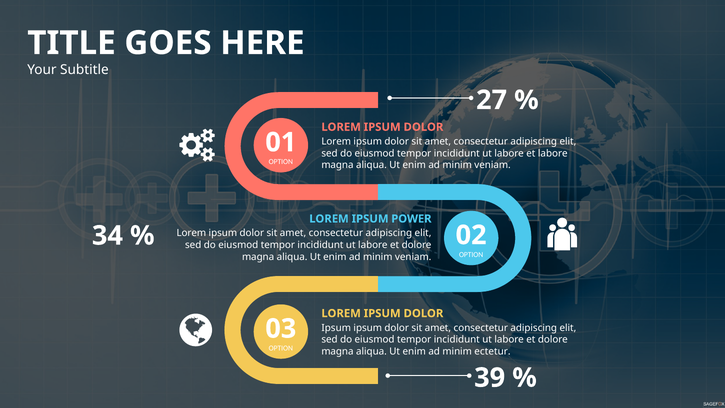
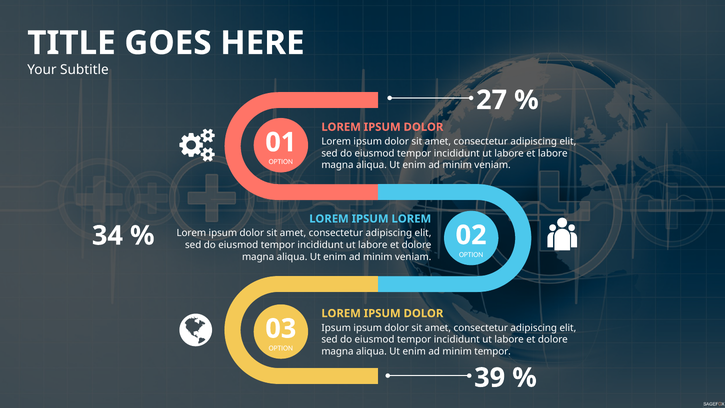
IPSUM POWER: POWER -> LOREM
minim ectetur: ectetur -> tempor
